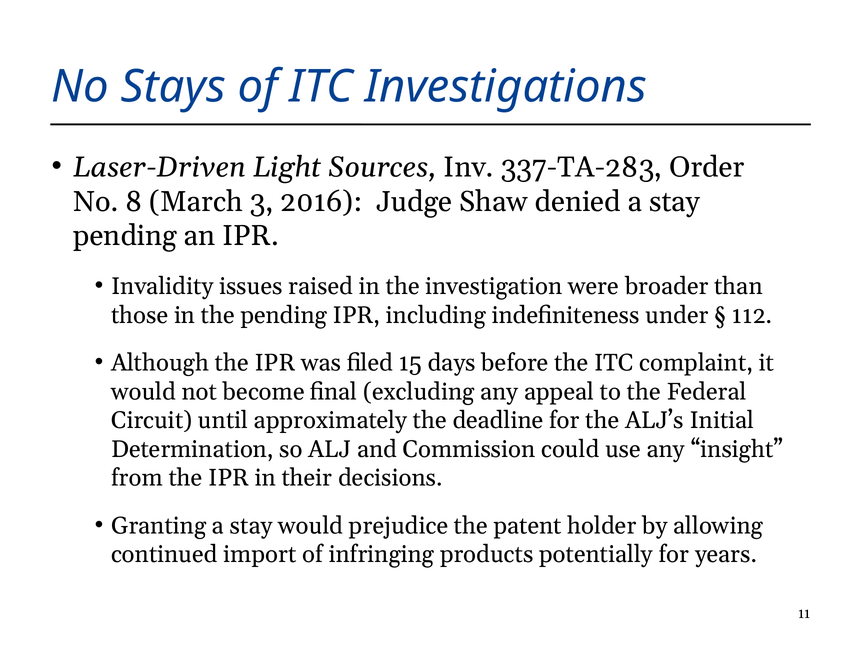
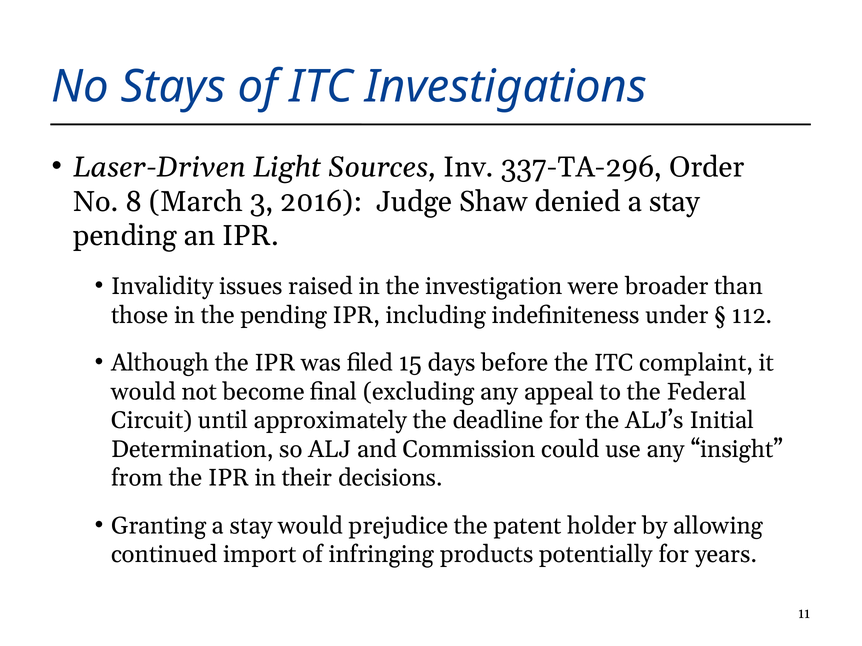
337-TA-283: 337-TA-283 -> 337-TA-296
